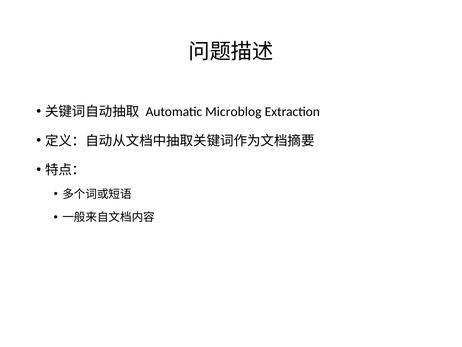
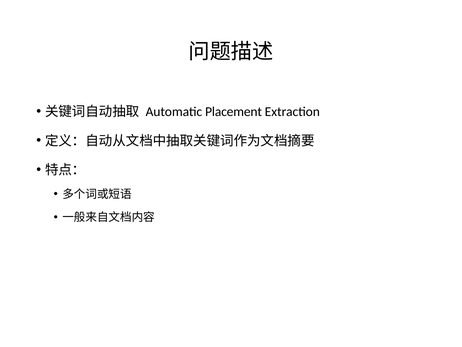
Microblog: Microblog -> Placement
